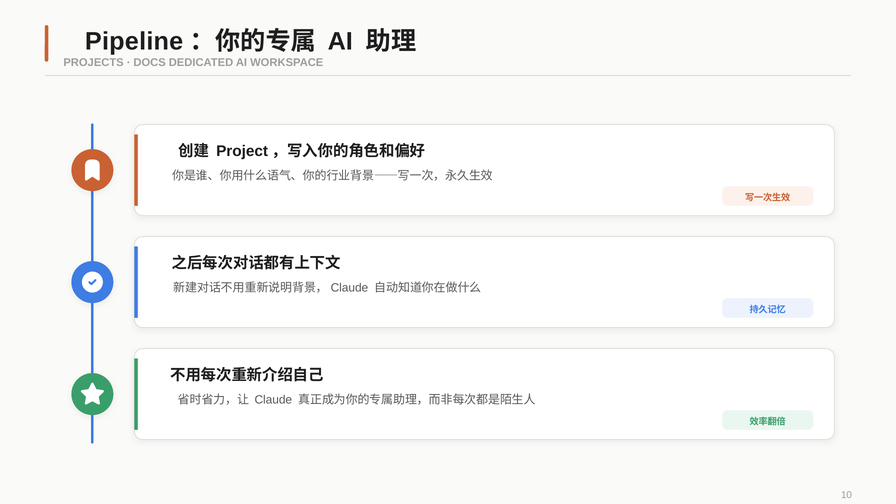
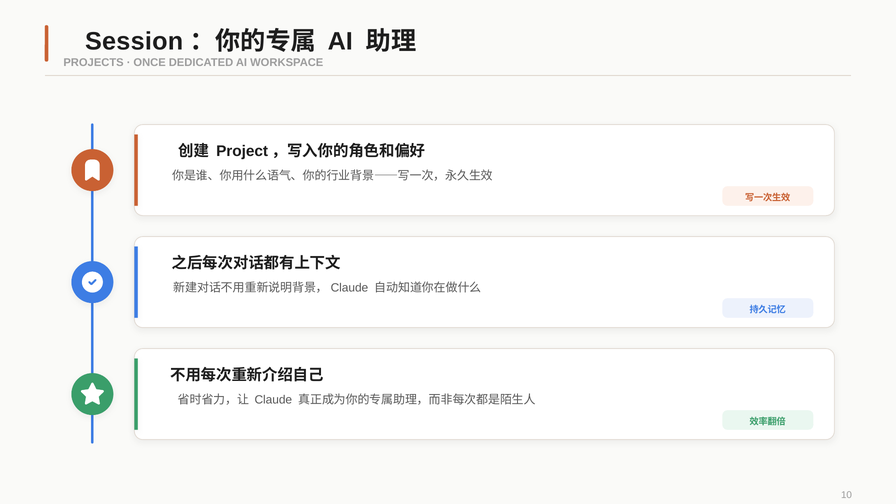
Pipeline: Pipeline -> Session
DOCS: DOCS -> ONCE
